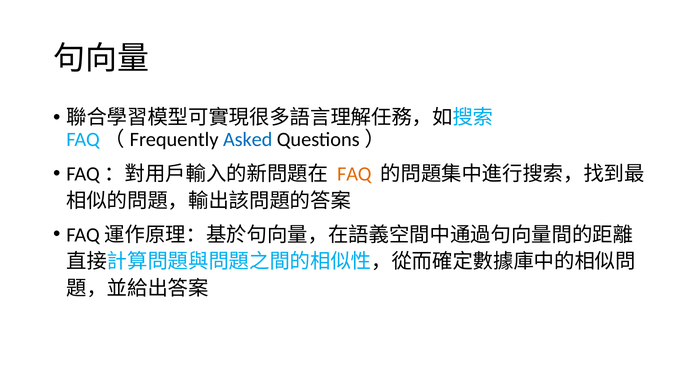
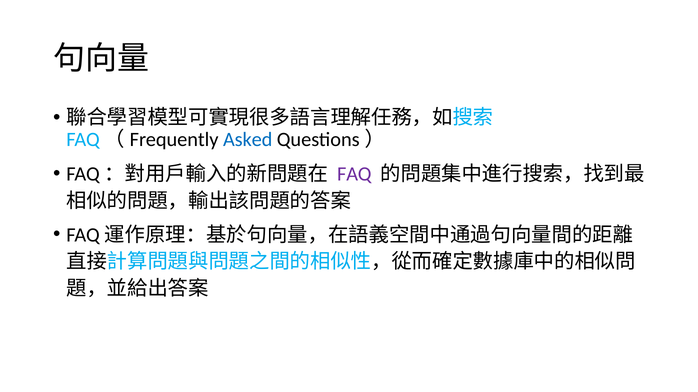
FAQ colour: orange -> purple
